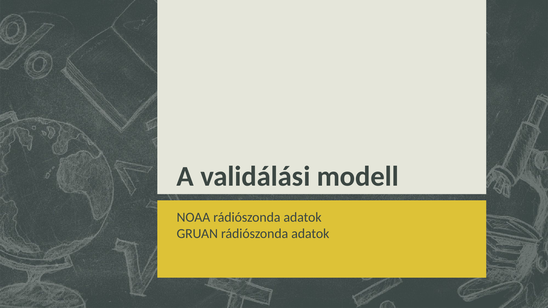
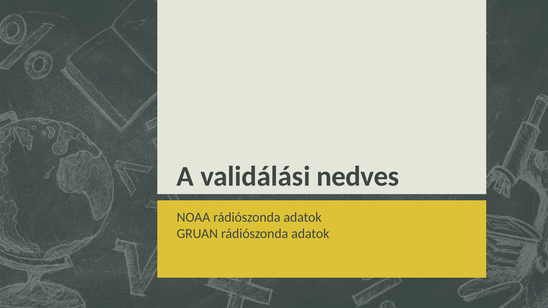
modell: modell -> nedves
